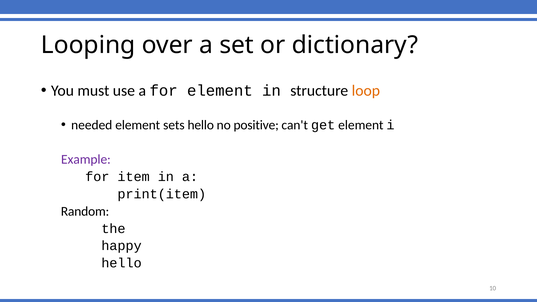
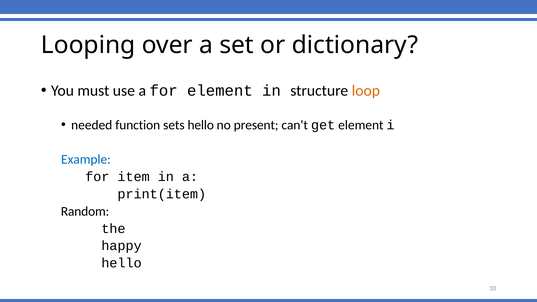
needed element: element -> function
positive: positive -> present
Example colour: purple -> blue
